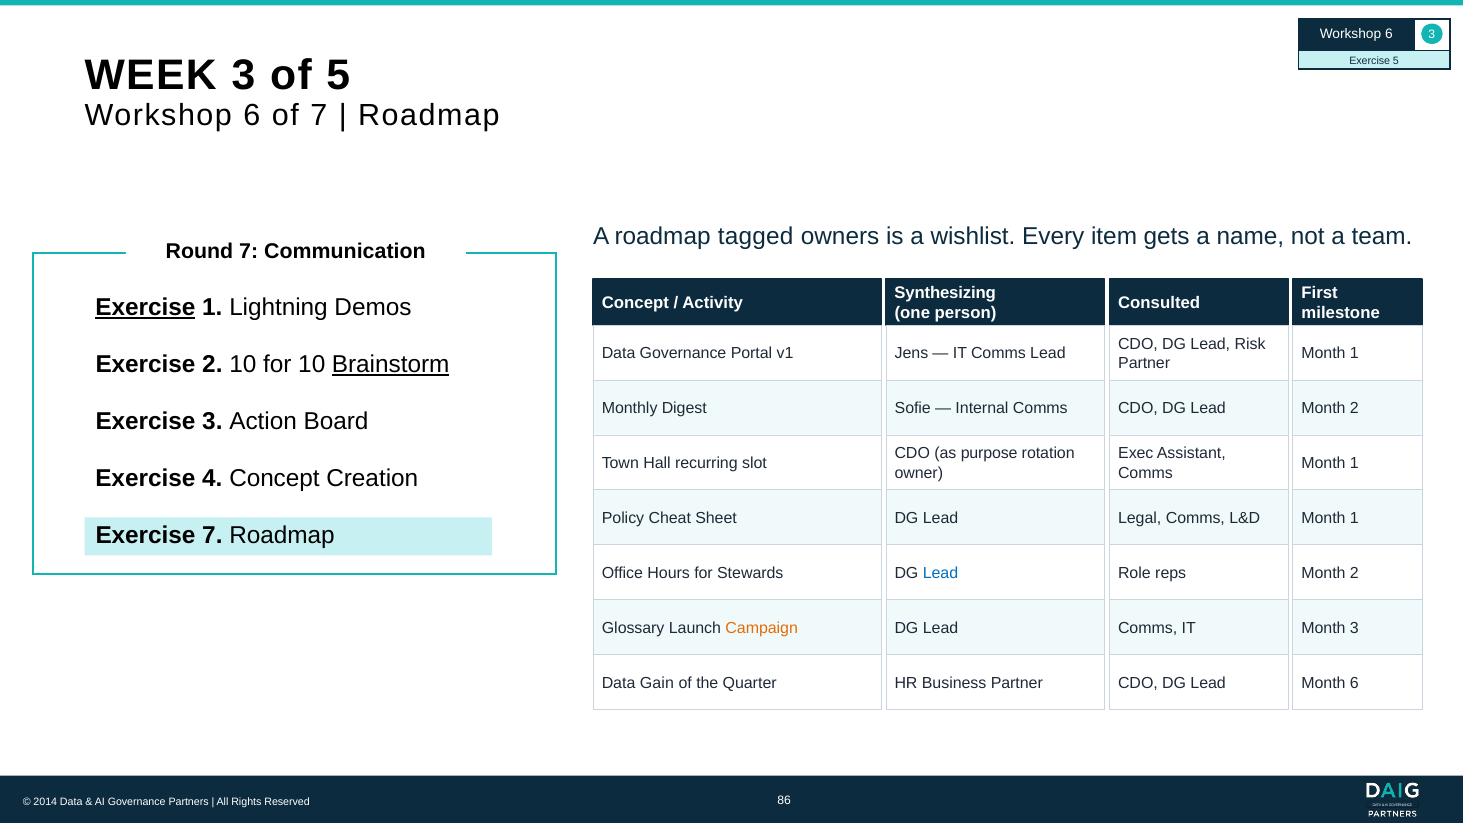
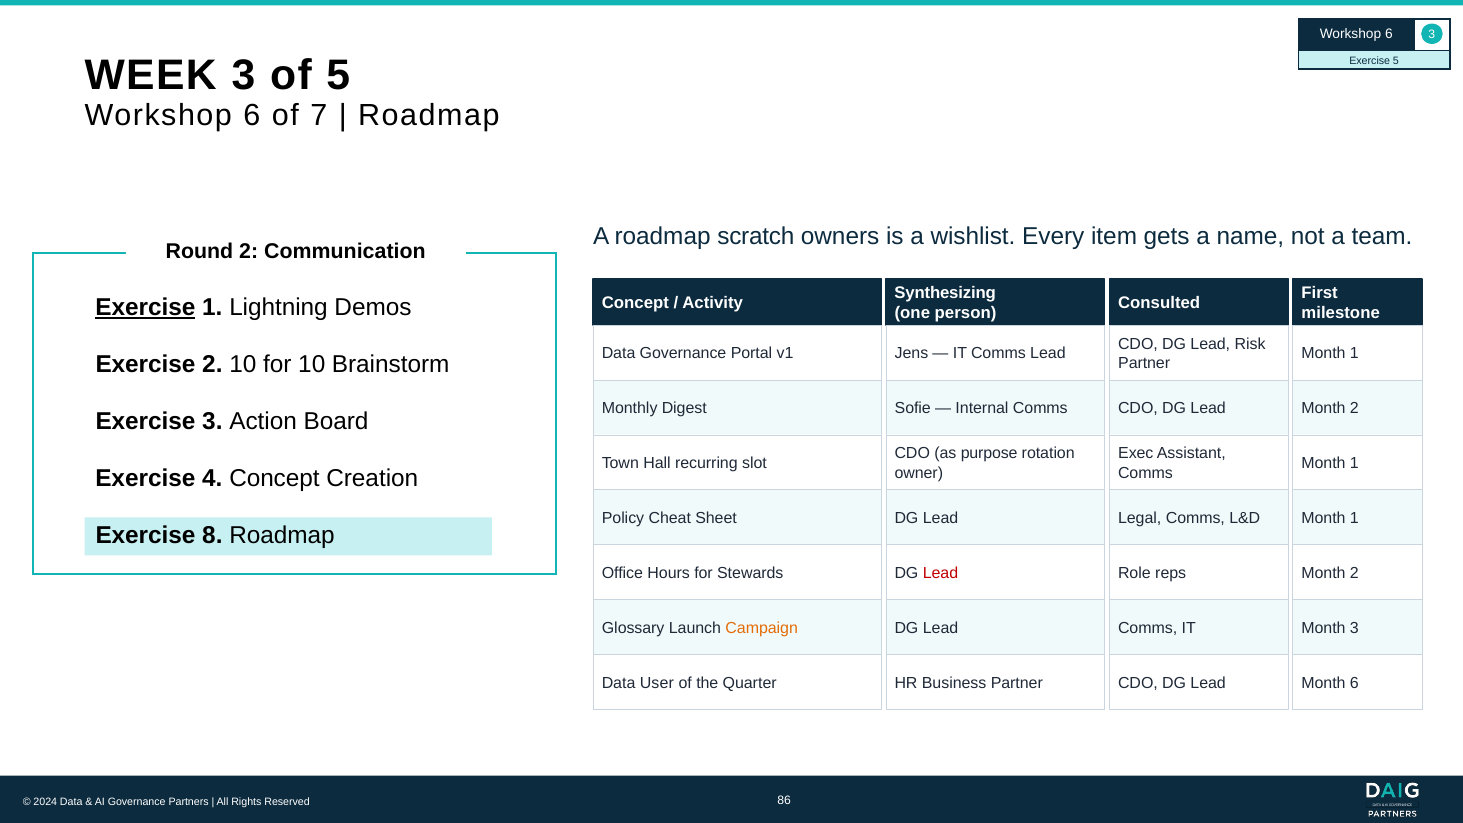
tagged: tagged -> scratch
Round 7: 7 -> 2
Brainstorm underline: present -> none
Exercise 7: 7 -> 8
Lead at (941, 573) colour: blue -> red
Gain: Gain -> User
2014: 2014 -> 2024
